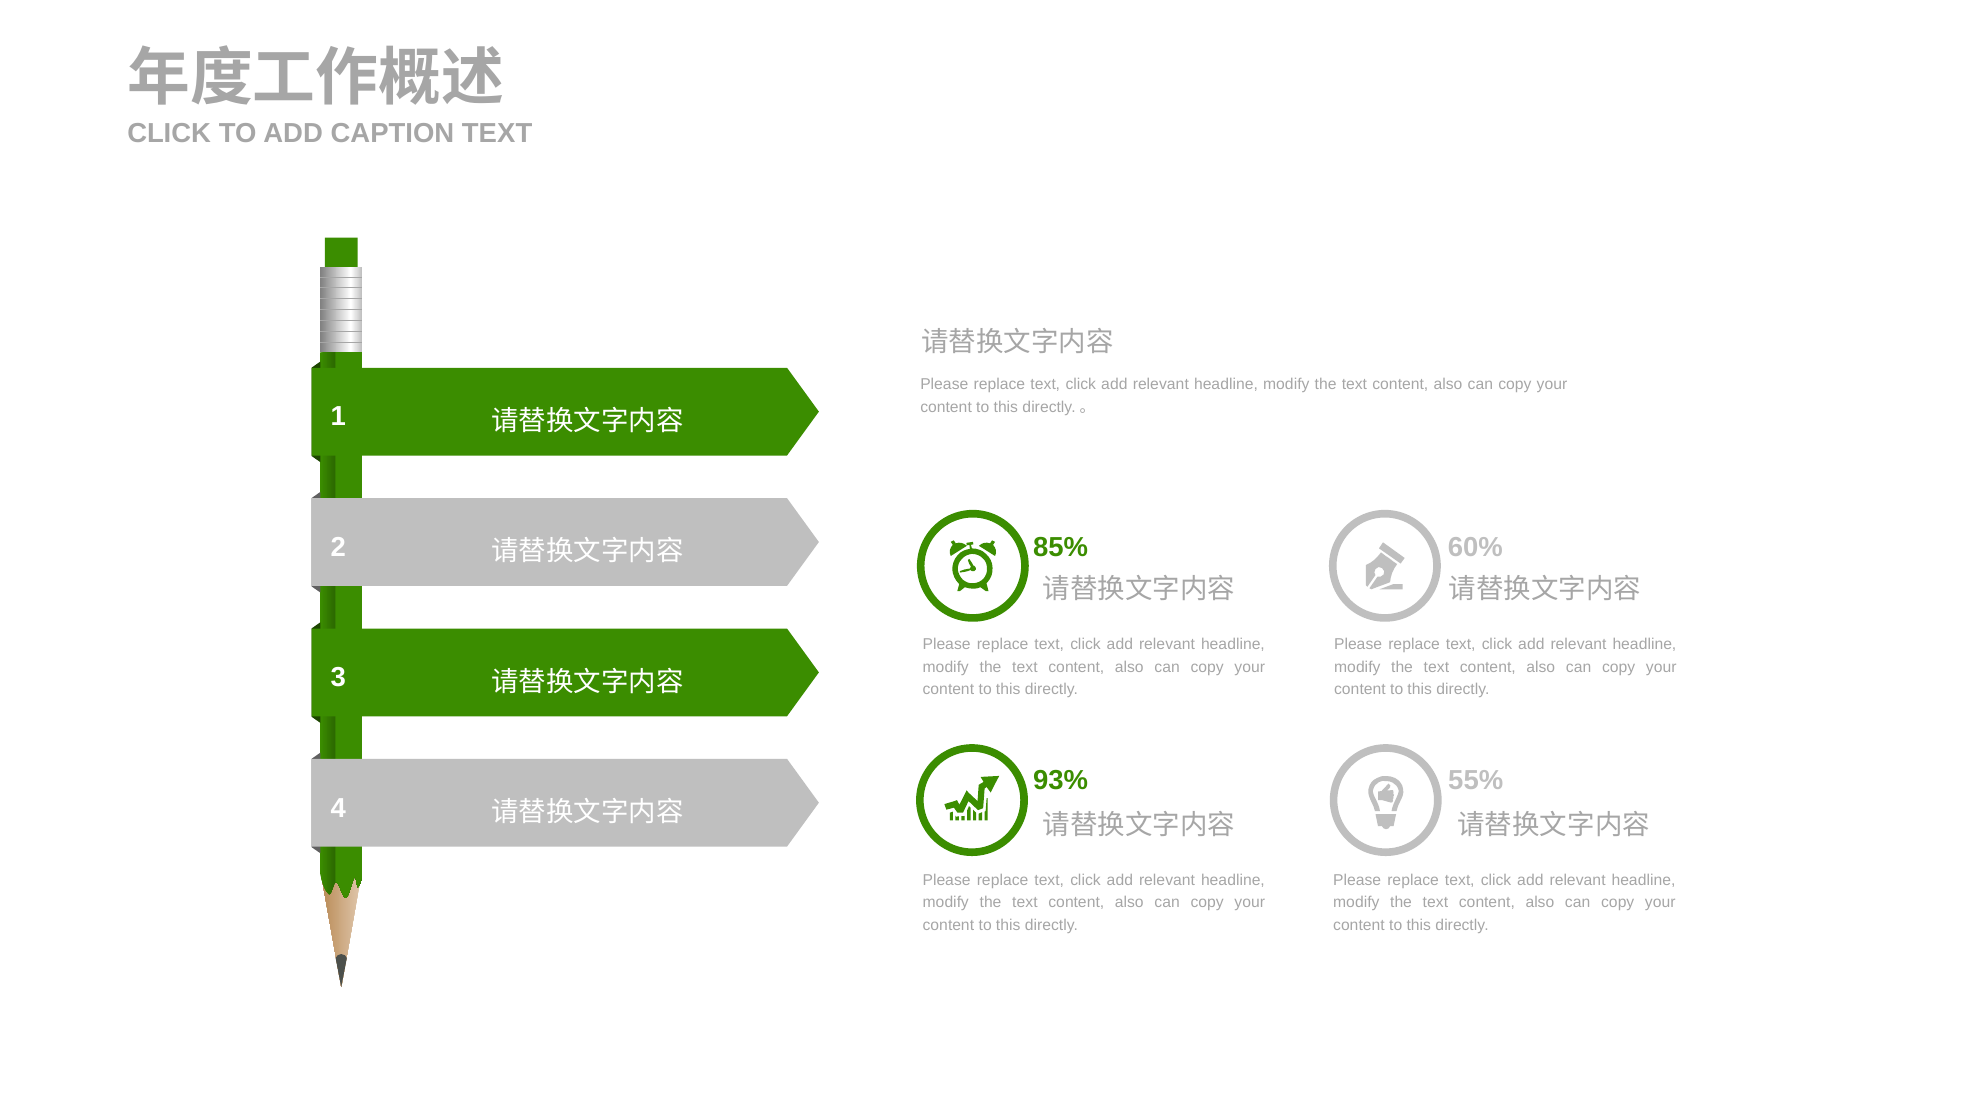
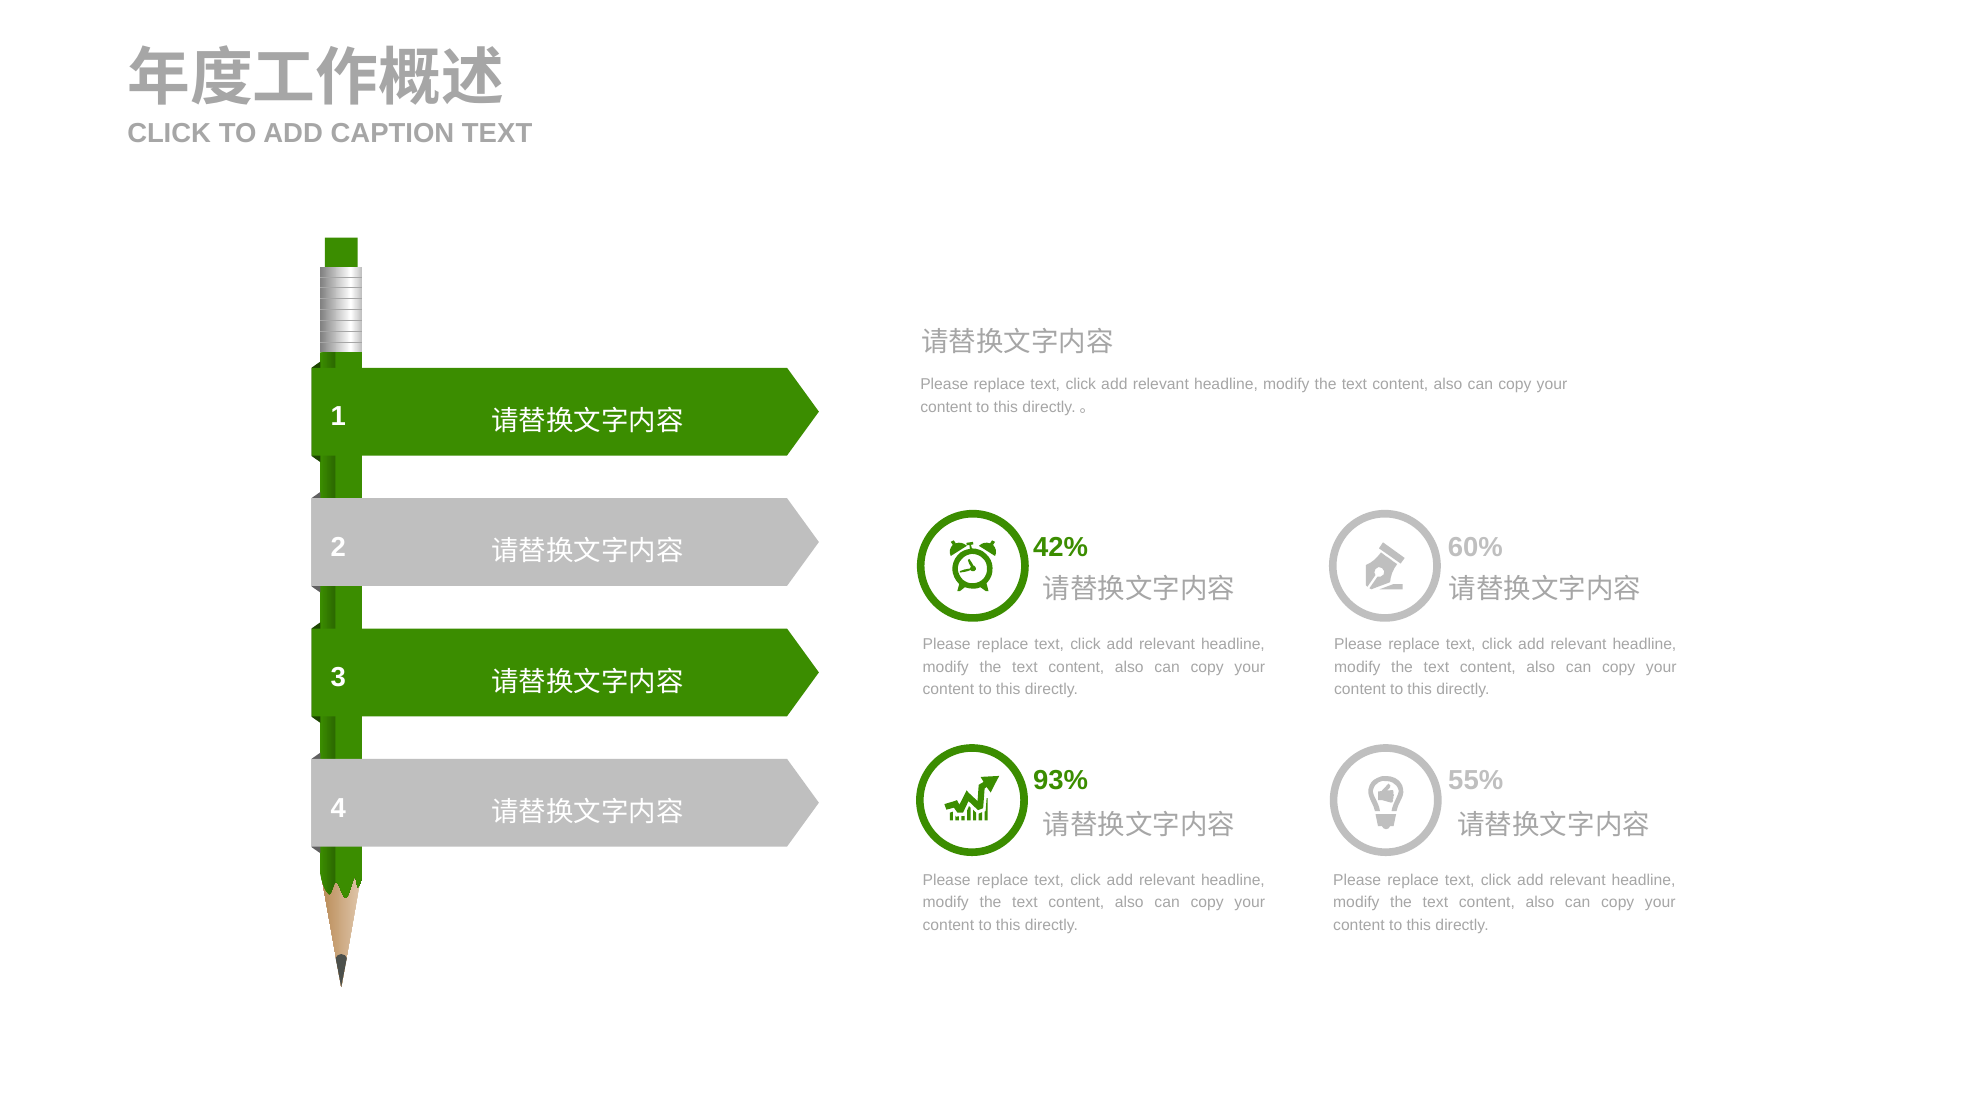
85%: 85% -> 42%
